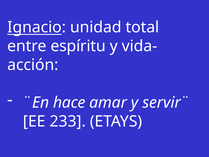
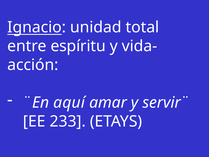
hace: hace -> aquí
